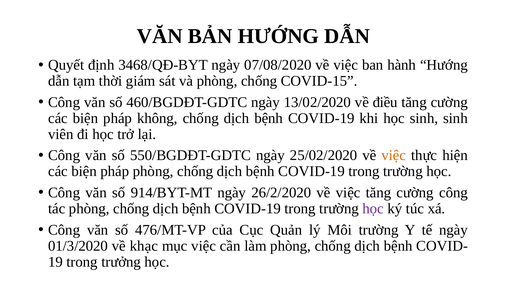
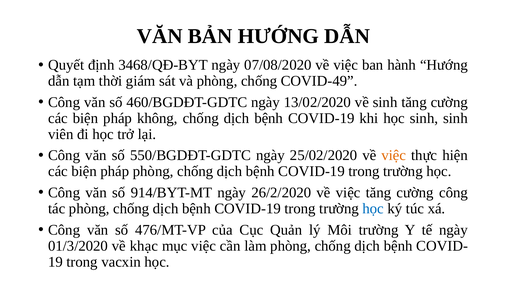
COVID-15: COVID-15 -> COVID-49
về điều: điều -> sinh
học at (373, 209) colour: purple -> blue
trưởng: trưởng -> vacxin
